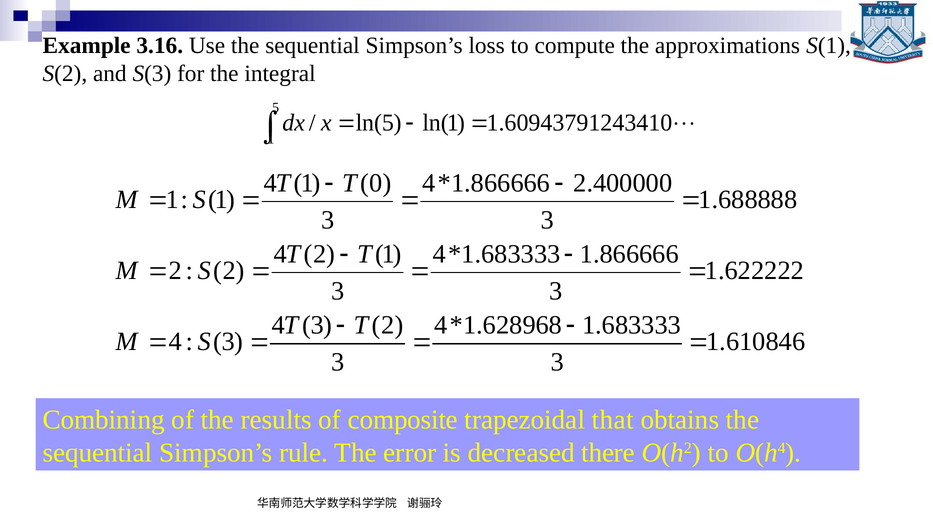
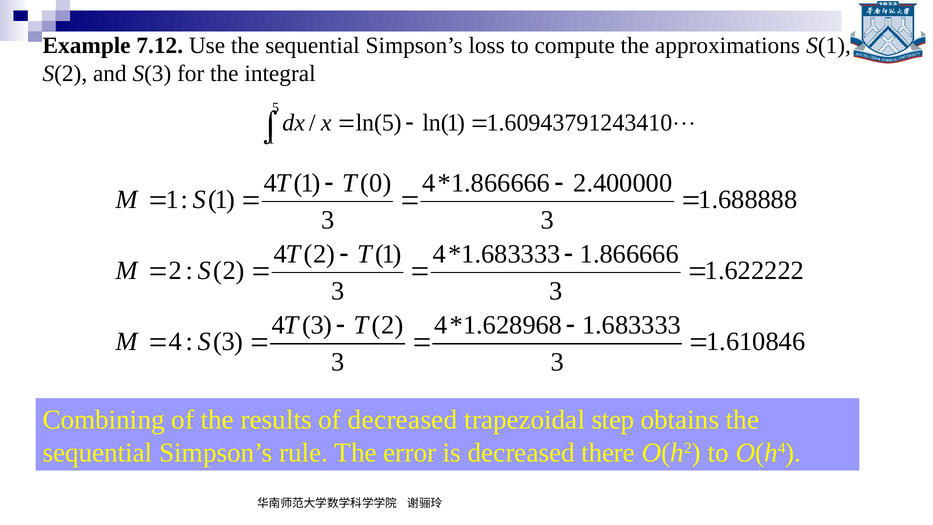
3.16: 3.16 -> 7.12
of composite: composite -> decreased
that: that -> step
